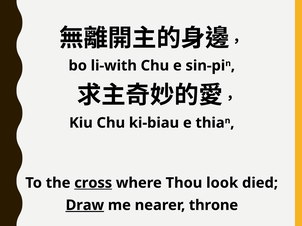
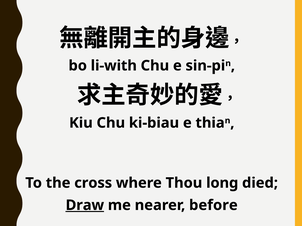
cross underline: present -> none
look: look -> long
throne: throne -> before
